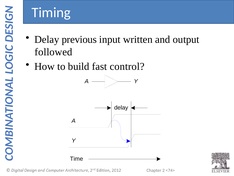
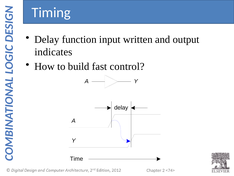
previous: previous -> function
followed: followed -> indicates
